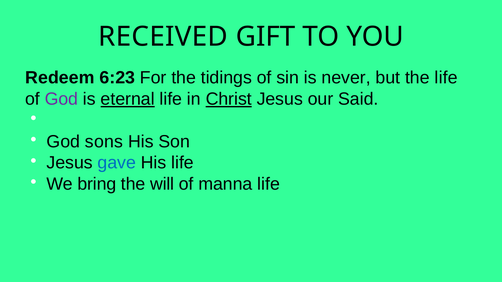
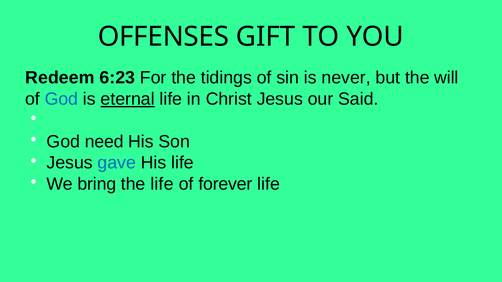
RECEIVED: RECEIVED -> OFFENSES
the life: life -> will
God at (61, 99) colour: purple -> blue
Christ underline: present -> none
sons: sons -> need
the will: will -> life
manna: manna -> forever
